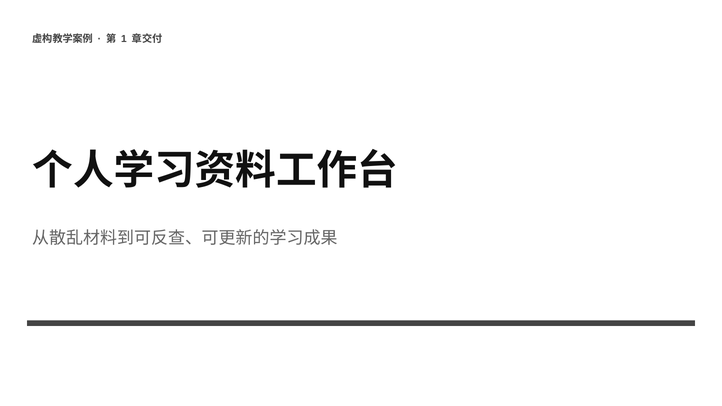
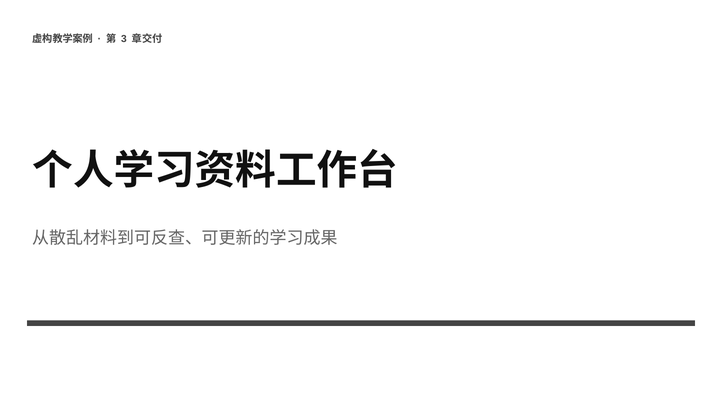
1: 1 -> 3
